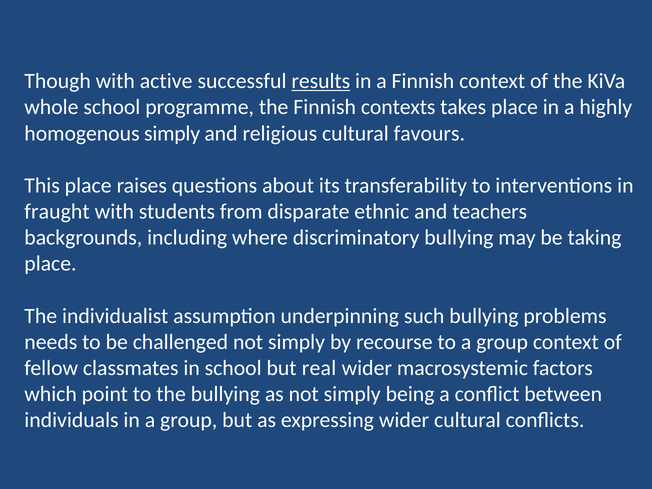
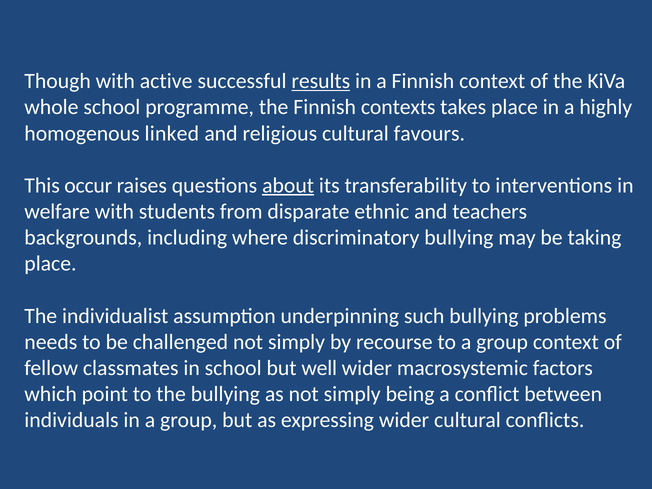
homogenous simply: simply -> linked
This place: place -> occur
about underline: none -> present
fraught: fraught -> welfare
real: real -> well
